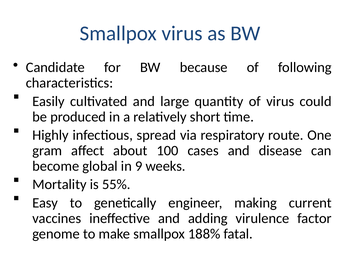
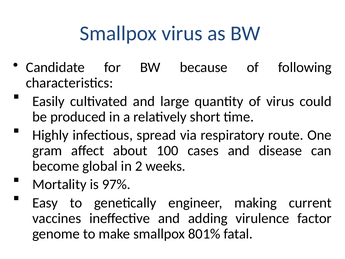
9: 9 -> 2
55%: 55% -> 97%
188%: 188% -> 801%
